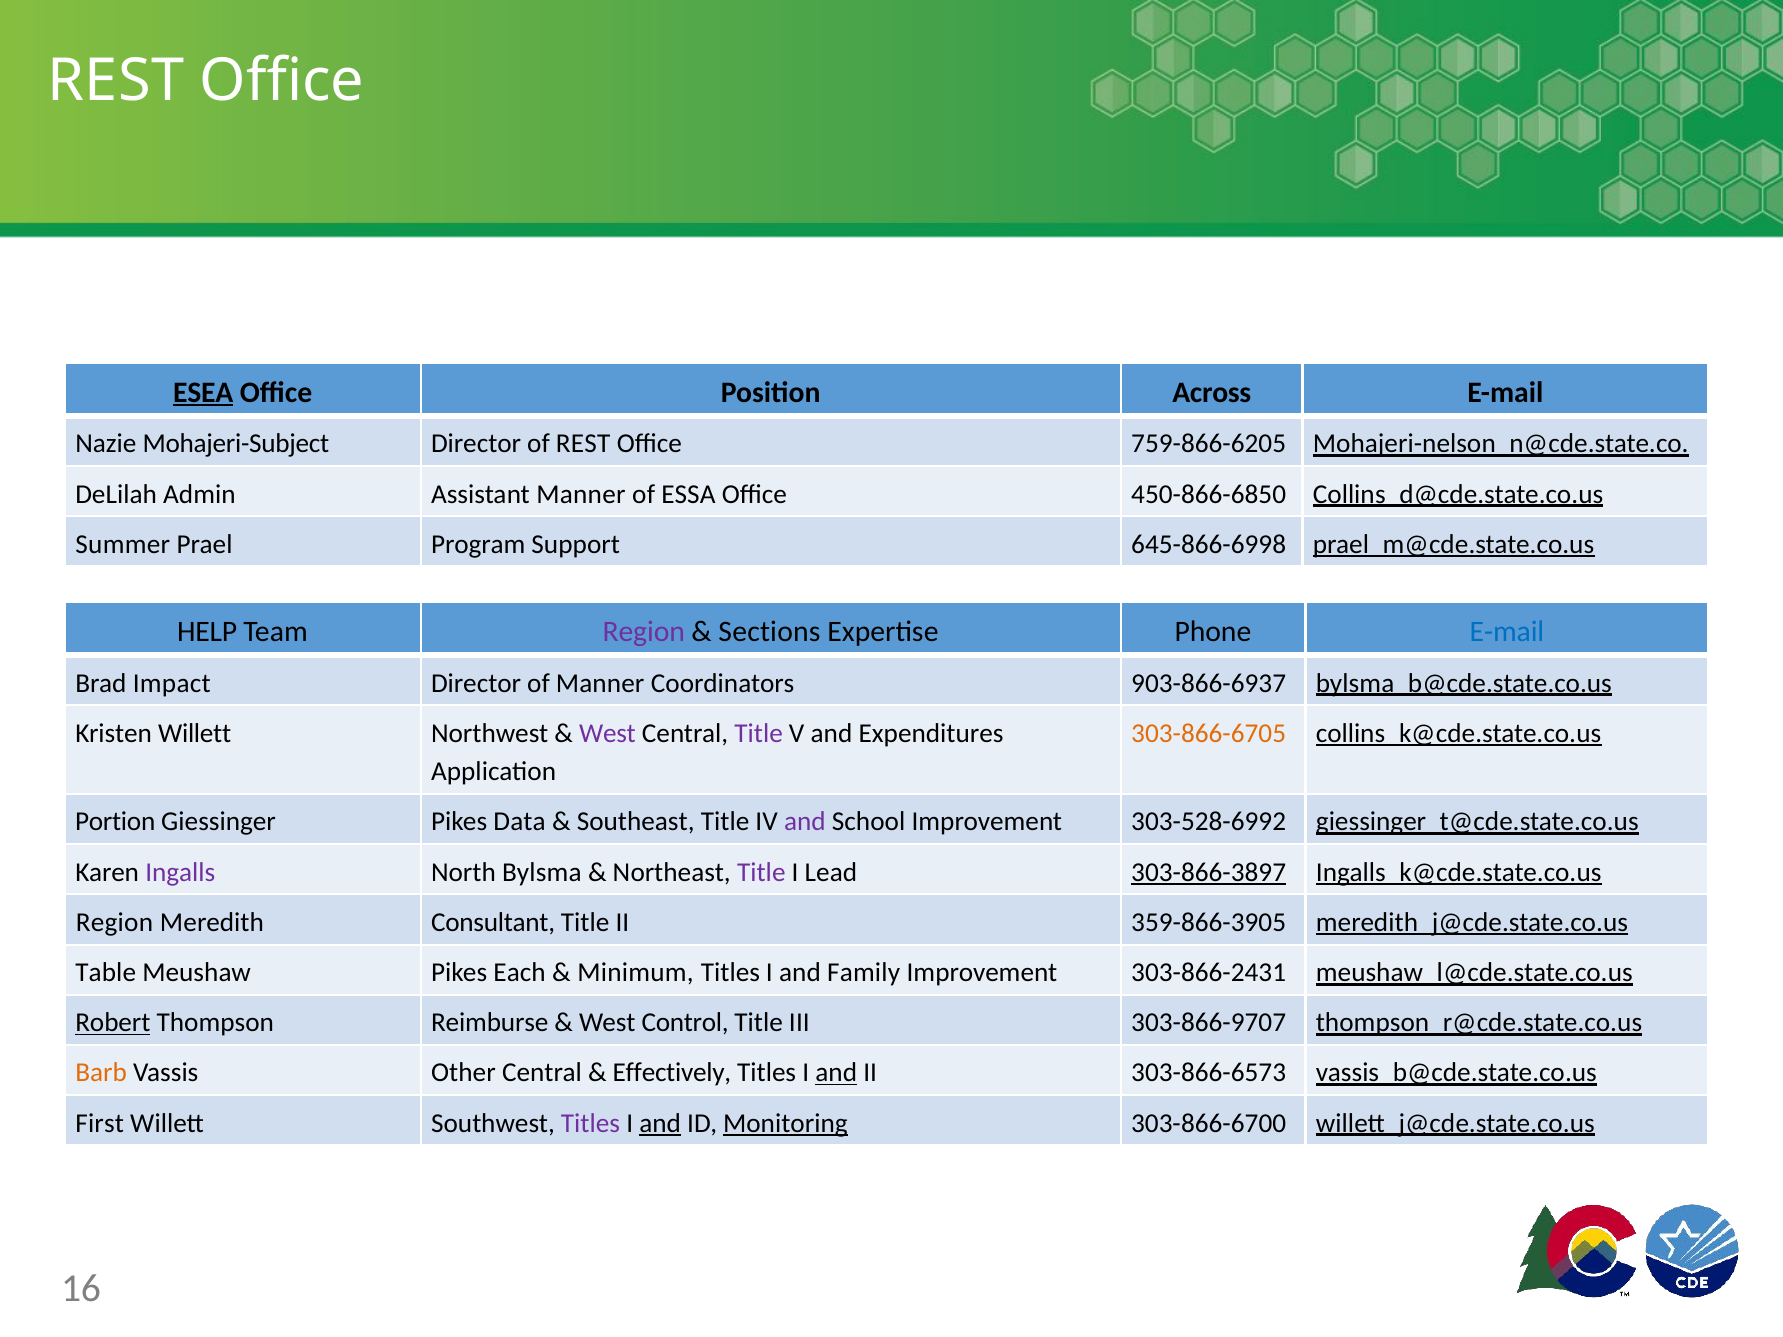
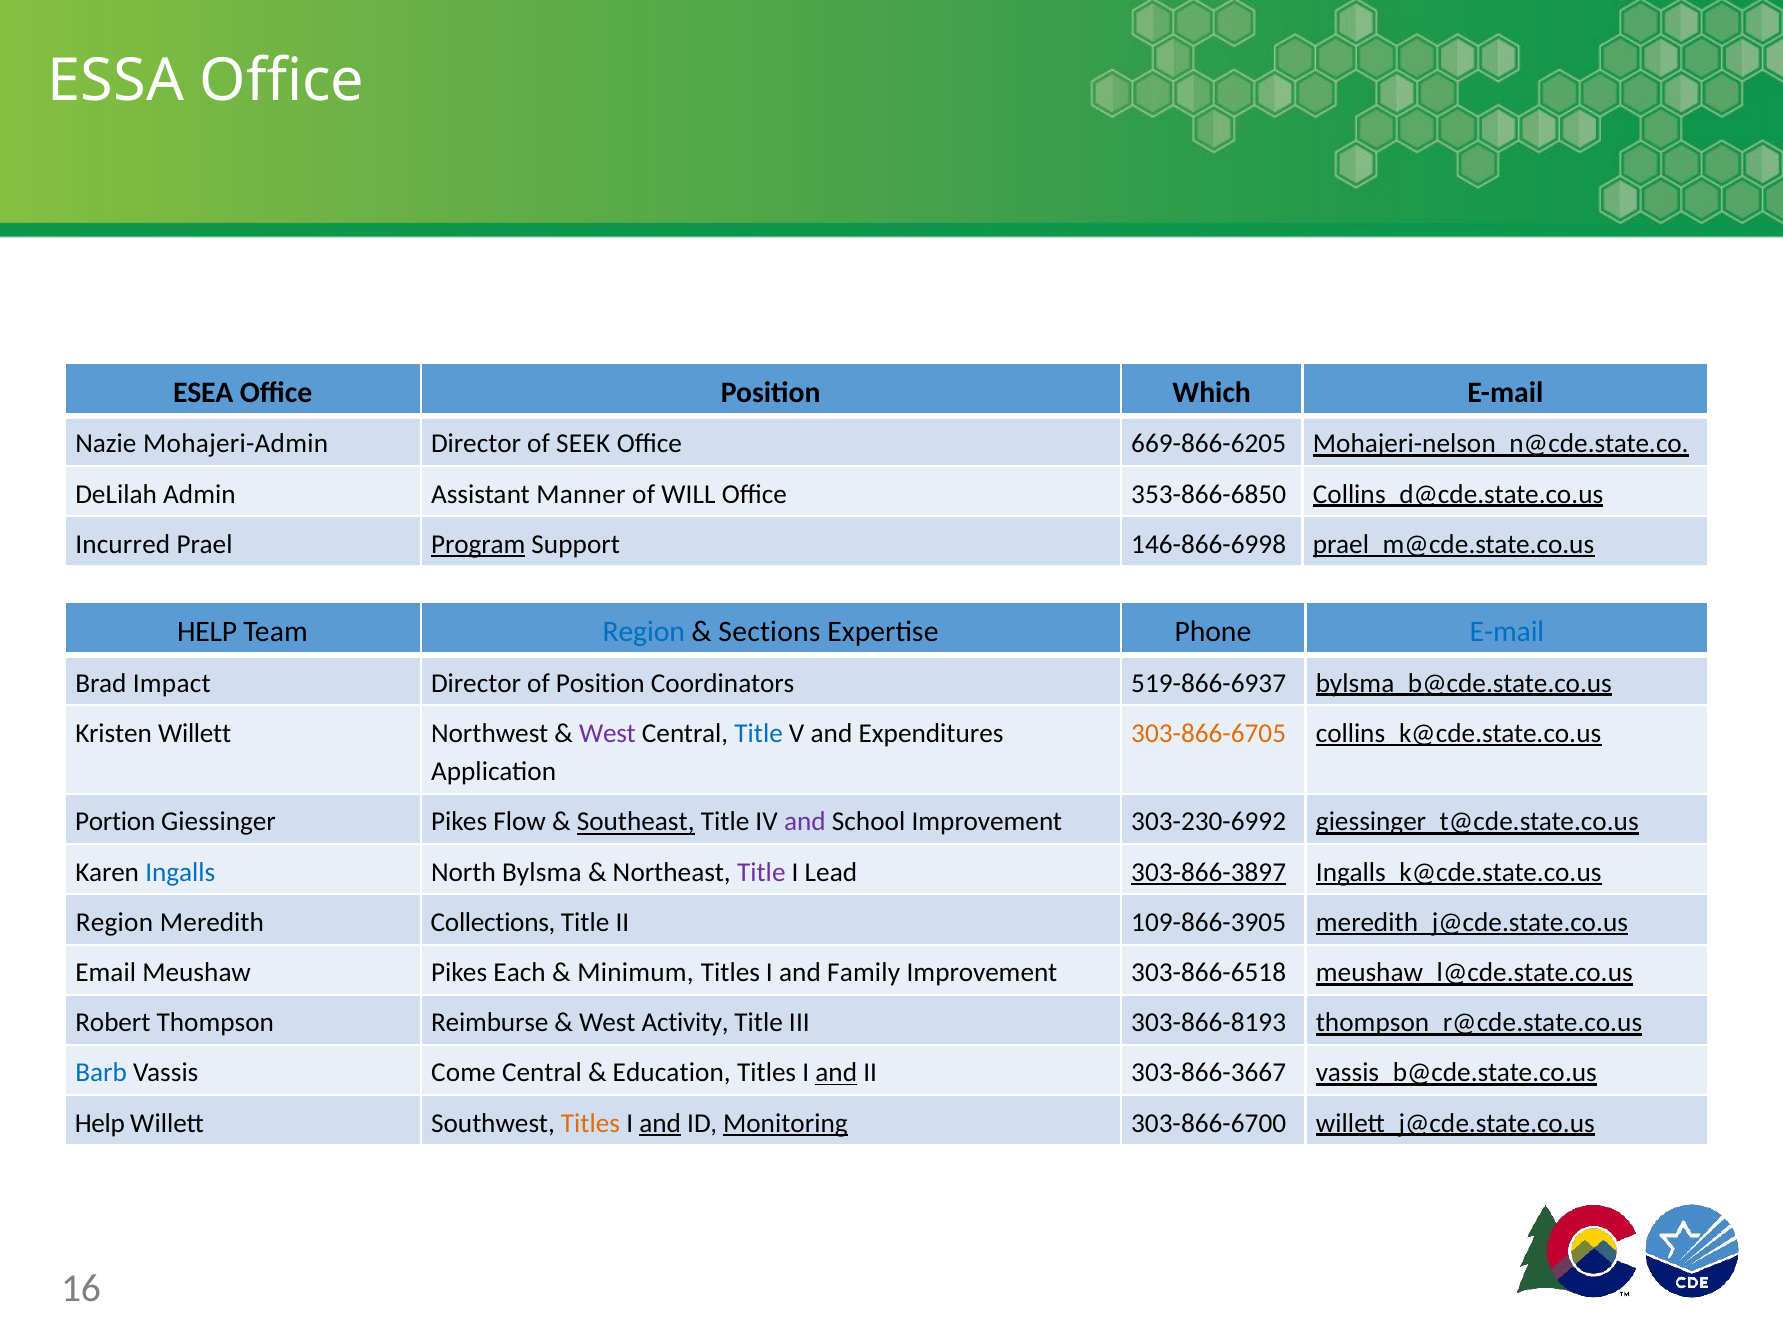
REST at (116, 81): REST -> ESSA
ESEA underline: present -> none
Across: Across -> Which
Mohajeri-Subject: Mohajeri-Subject -> Mohajeri-Admin
of REST: REST -> SEEK
759-866-6205: 759-866-6205 -> 669-866-6205
ESSA: ESSA -> WILL
450-866-6850: 450-866-6850 -> 353-866-6850
Summer: Summer -> Incurred
Program underline: none -> present
645-866-6998: 645-866-6998 -> 146-866-6998
Region at (644, 632) colour: purple -> blue
of Manner: Manner -> Position
903-866-6937: 903-866-6937 -> 519-866-6937
Title at (759, 733) colour: purple -> blue
Data: Data -> Flow
Southeast underline: none -> present
303-528-6992: 303-528-6992 -> 303-230-6992
Ingalls colour: purple -> blue
Consultant: Consultant -> Collections
359-866-3905: 359-866-3905 -> 109-866-3905
Table: Table -> Email
303-866-2431: 303-866-2431 -> 303-866-6518
Robert underline: present -> none
Control: Control -> Activity
303-866-9707: 303-866-9707 -> 303-866-8193
Barb colour: orange -> blue
Other: Other -> Come
Effectively: Effectively -> Education
303-866-6573: 303-866-6573 -> 303-866-3667
First at (100, 1123): First -> Help
Titles at (590, 1123) colour: purple -> orange
